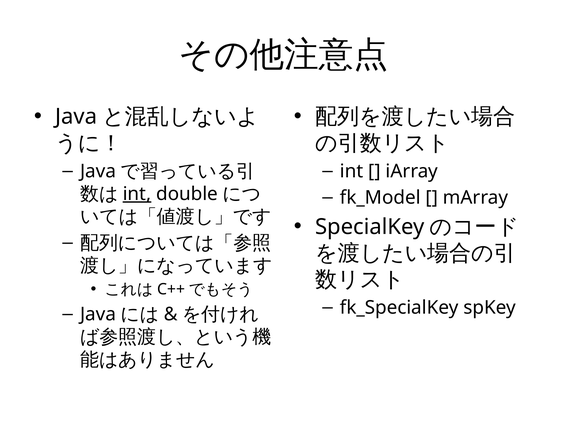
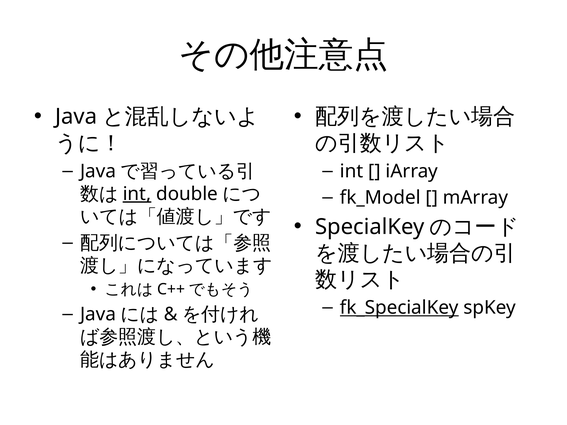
fk_SpecialKey underline: none -> present
